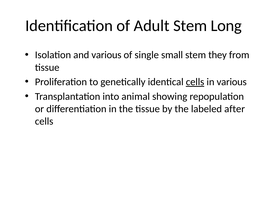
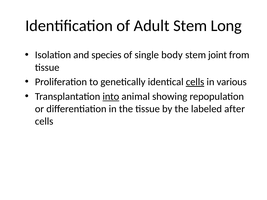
and various: various -> species
small: small -> body
they: they -> joint
into underline: none -> present
